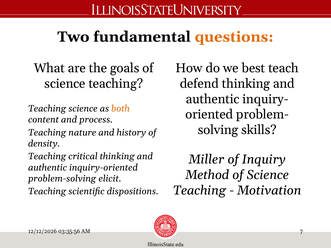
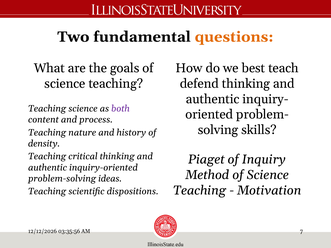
both colour: orange -> purple
Miller: Miller -> Piaget
elicit: elicit -> ideas
